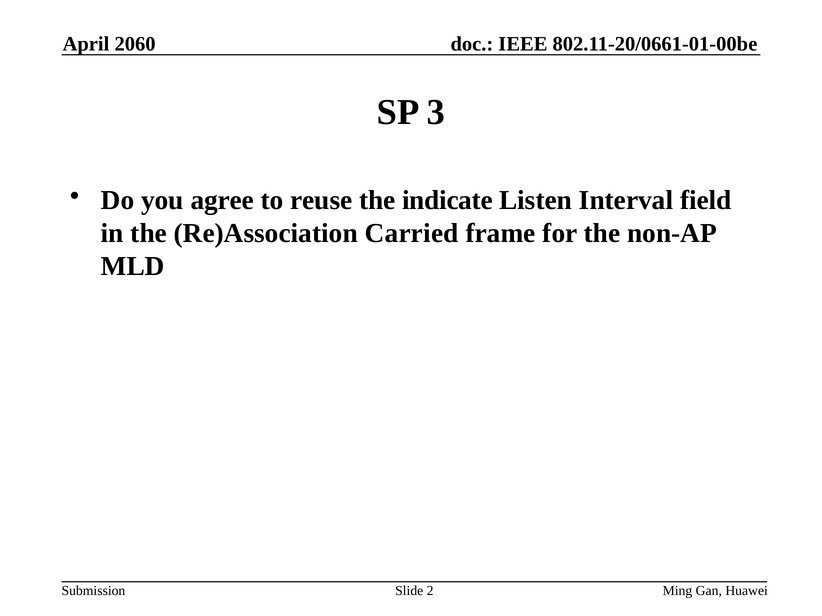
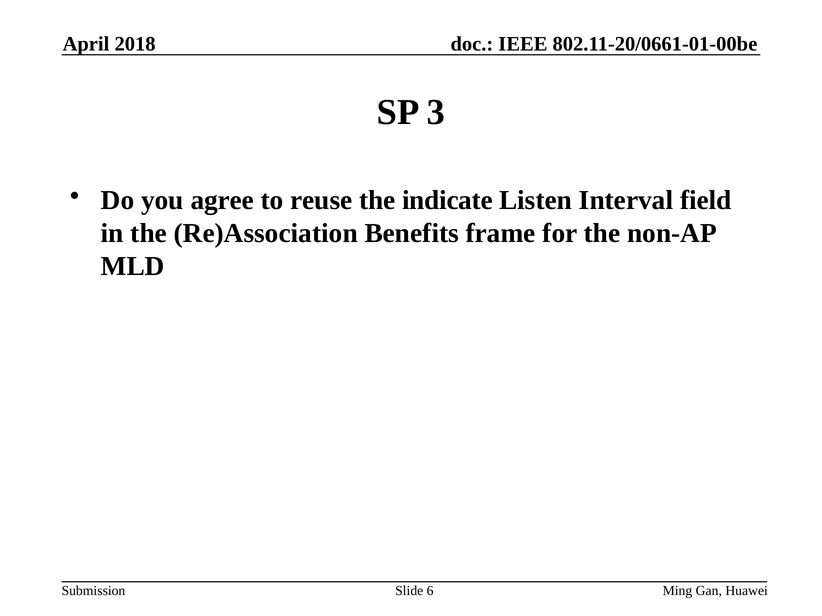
2060: 2060 -> 2018
Carried: Carried -> Benefits
2: 2 -> 6
